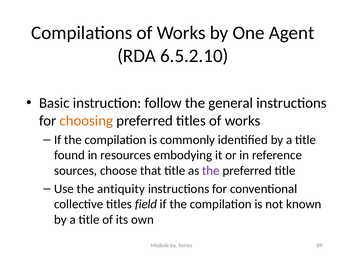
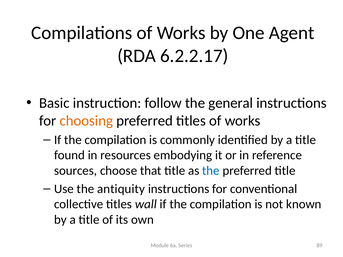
6.5.2.10: 6.5.2.10 -> 6.2.2.17
the at (211, 171) colour: purple -> blue
field: field -> wall
